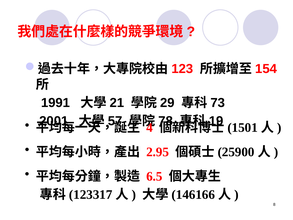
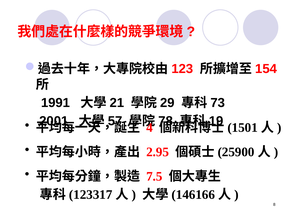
6.5: 6.5 -> 7.5
